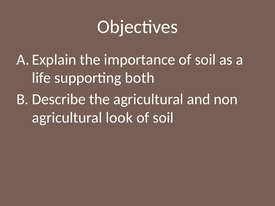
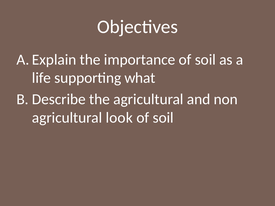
both: both -> what
